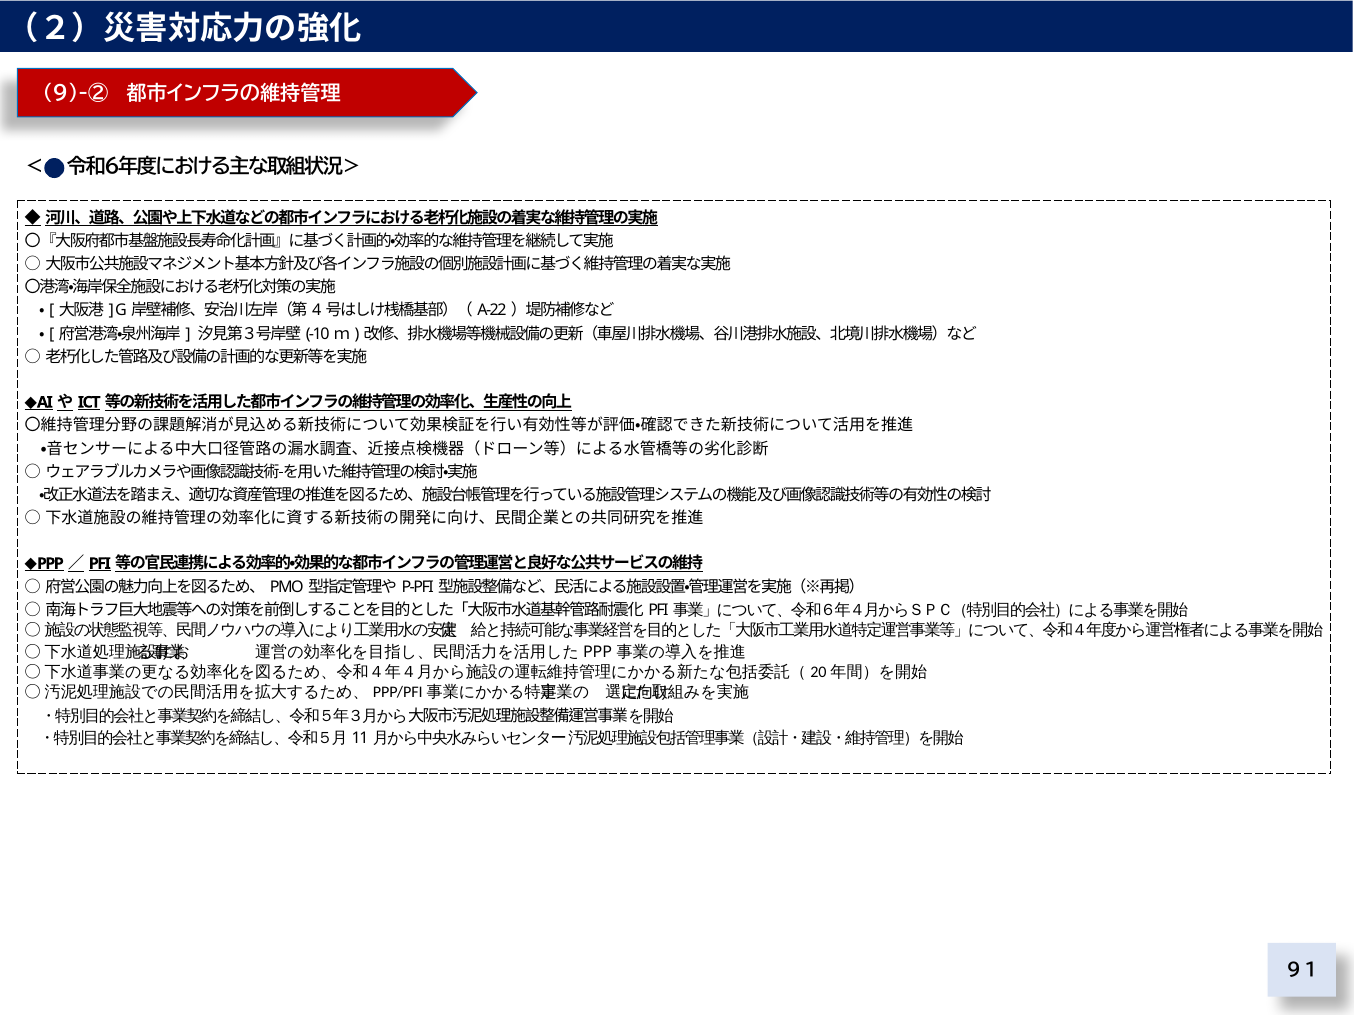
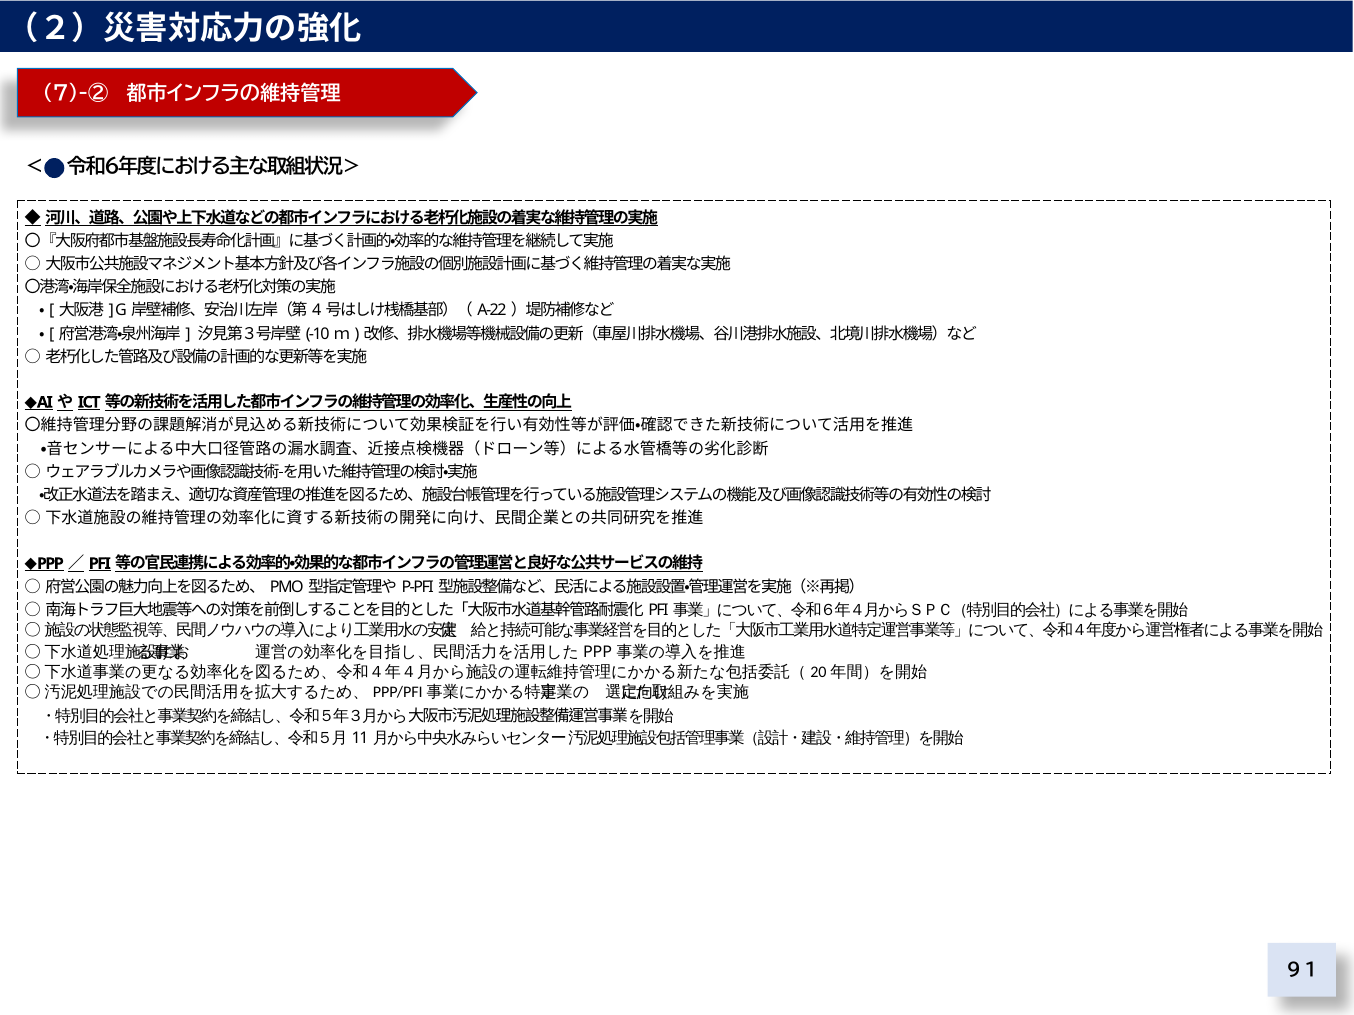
9)-②: 9)-② -> 7)-②
